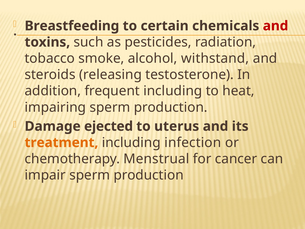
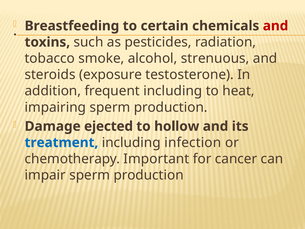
withstand: withstand -> strenuous
releasing: releasing -> exposure
uterus: uterus -> hollow
treatment colour: orange -> blue
Menstrual: Menstrual -> Important
